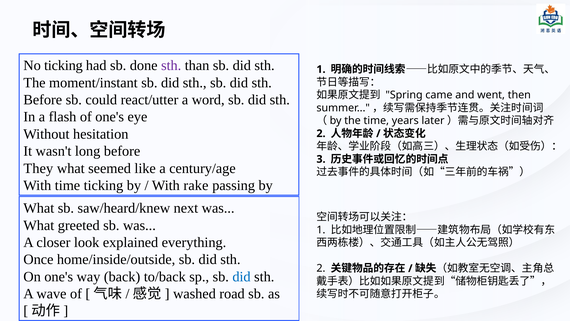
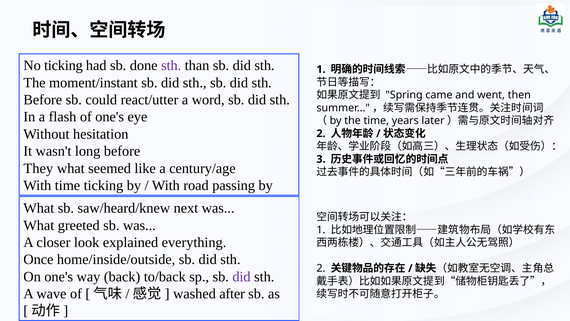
rake: rake -> road
did at (242, 276) colour: blue -> purple
road: road -> after
